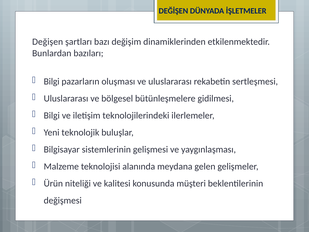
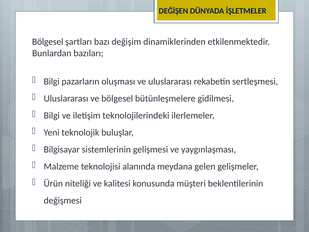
Değişen at (48, 42): Değişen -> Bölgesel
